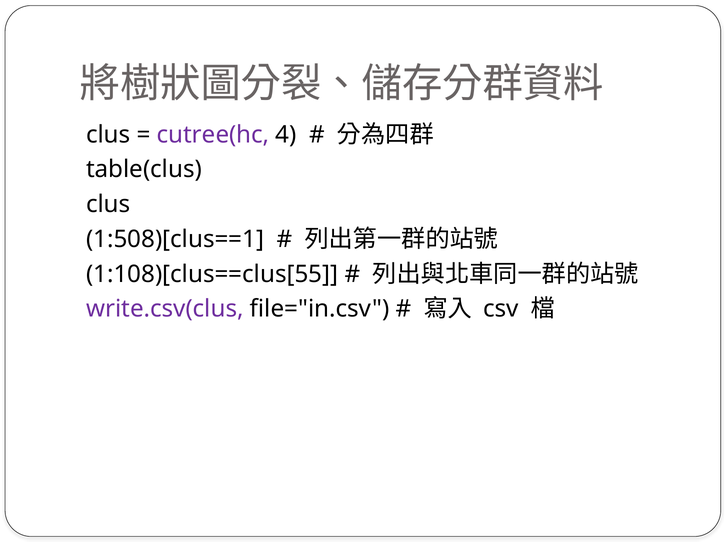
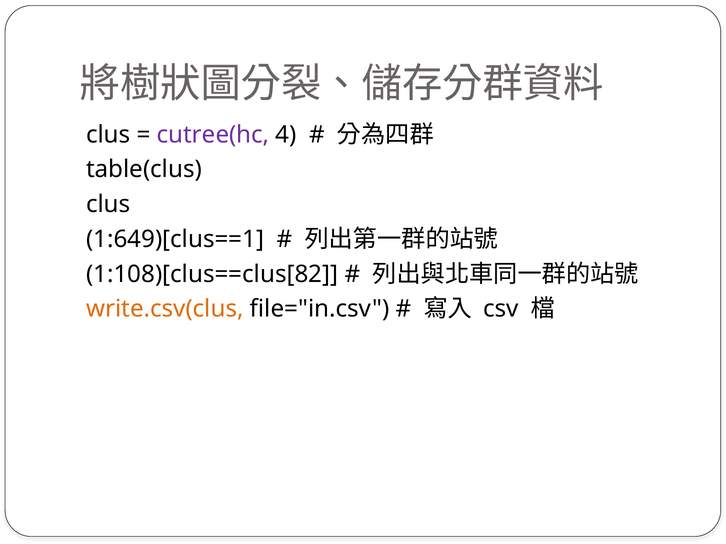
1:508)[clus==1: 1:508)[clus==1 -> 1:649)[clus==1
1:108)[clus==clus[55: 1:108)[clus==clus[55 -> 1:108)[clus==clus[82
write.csv(clus colour: purple -> orange
